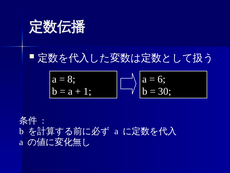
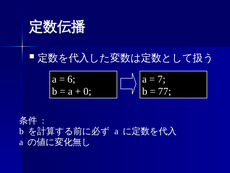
8: 8 -> 6
6: 6 -> 7
1: 1 -> 0
30: 30 -> 77
